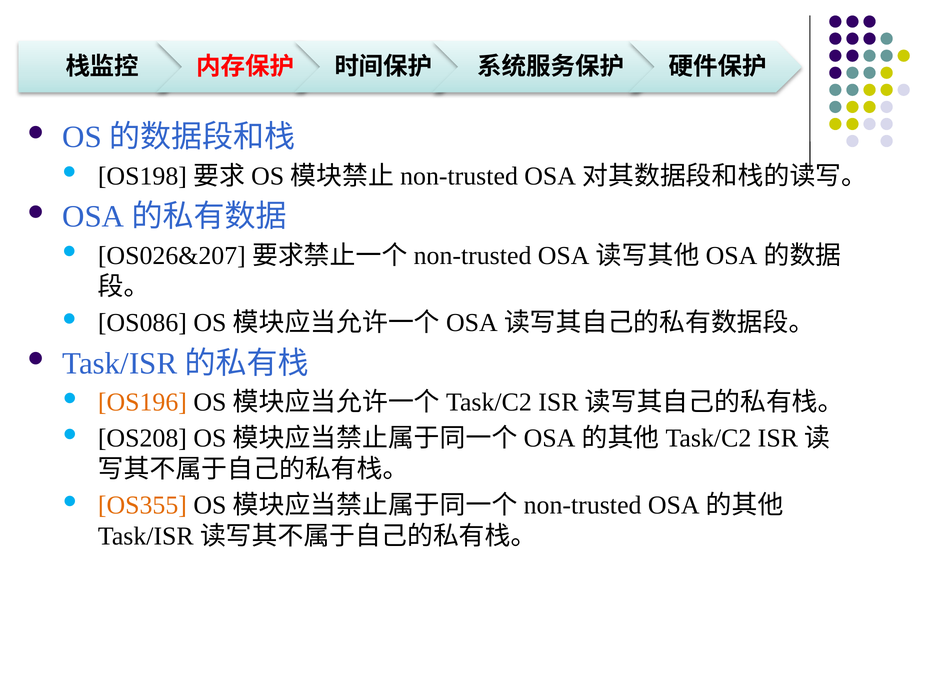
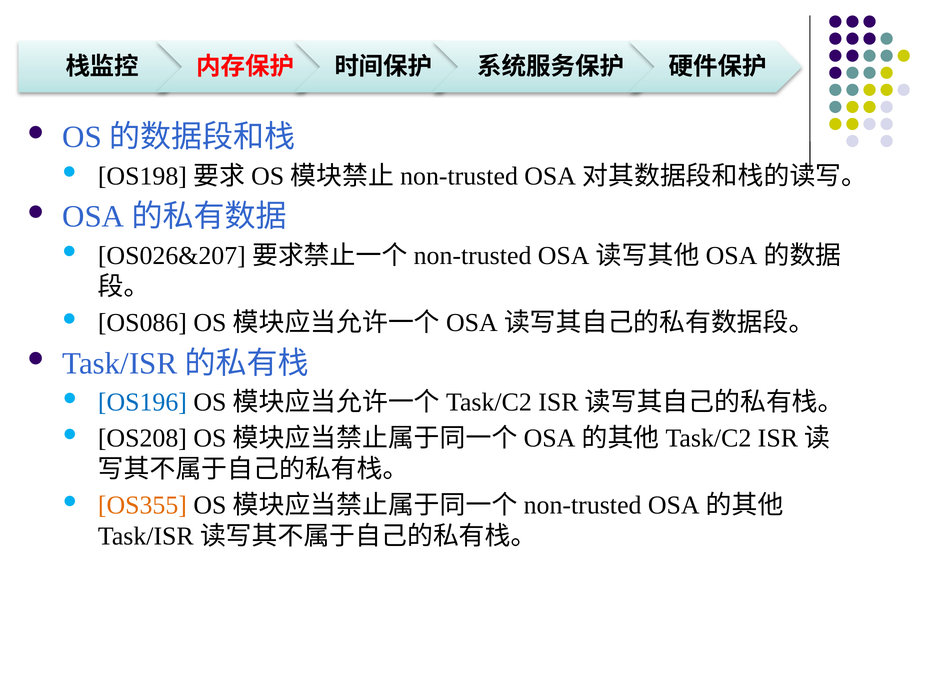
OS196 colour: orange -> blue
